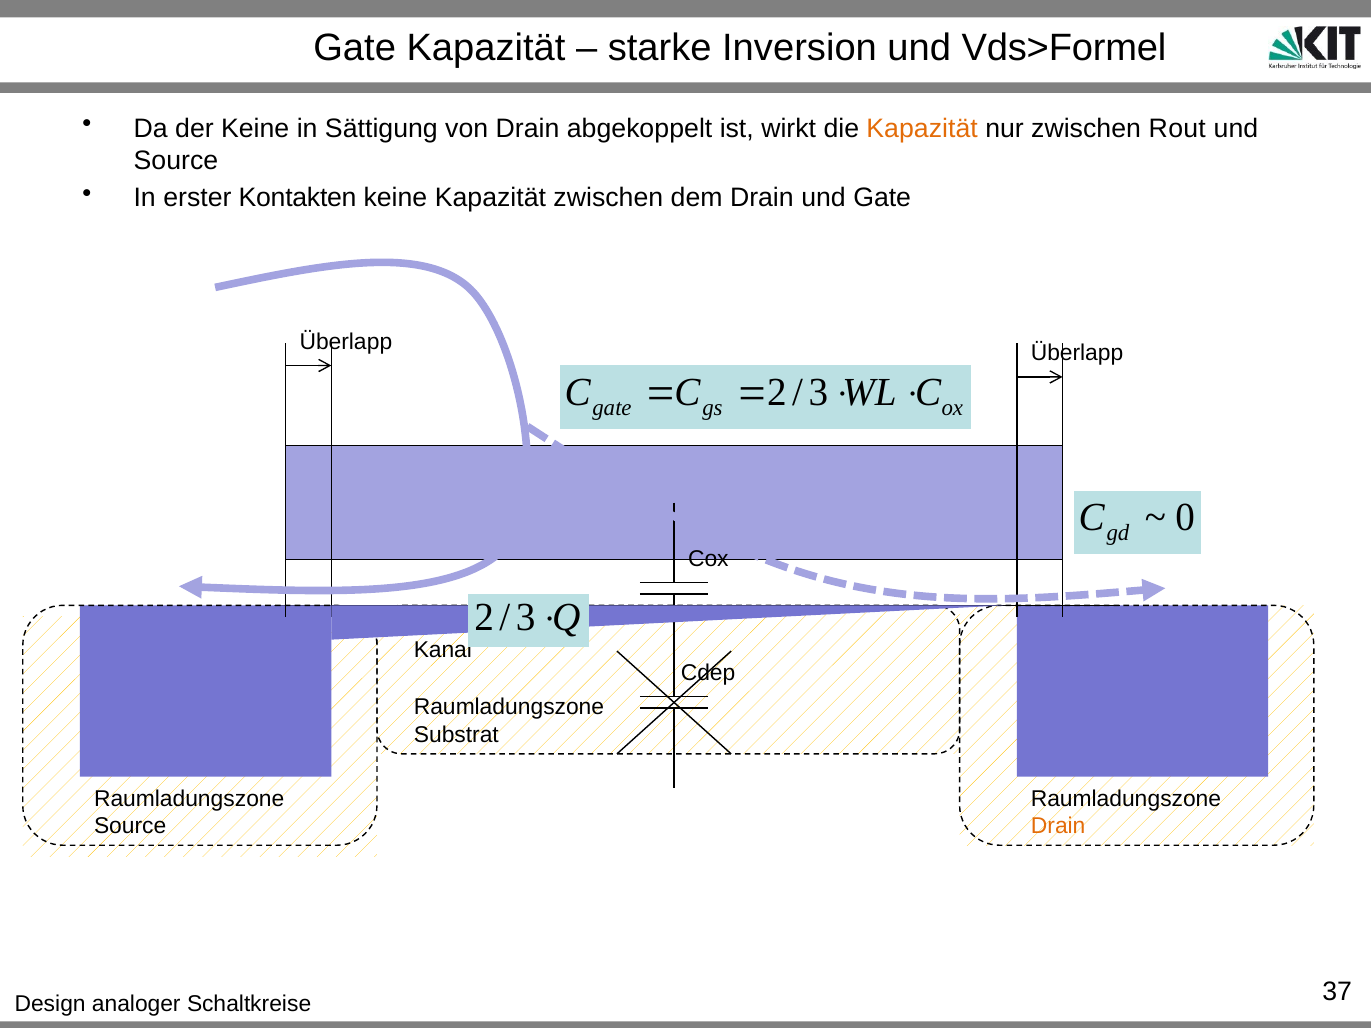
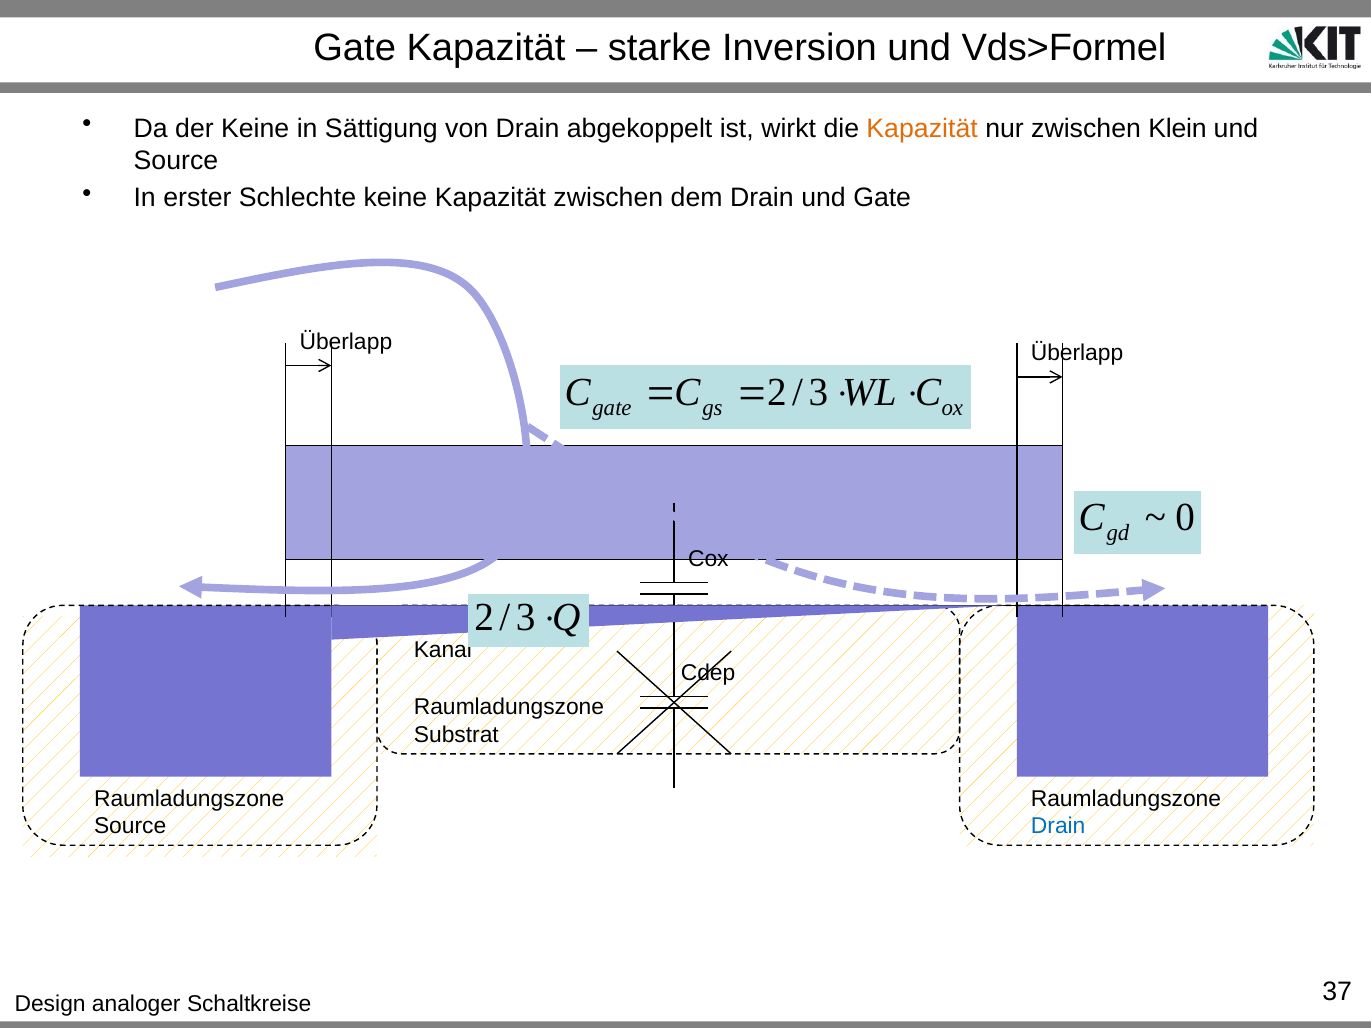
Rout: Rout -> Klein
Kontakten: Kontakten -> Schlechte
Drain at (1058, 826) colour: orange -> blue
